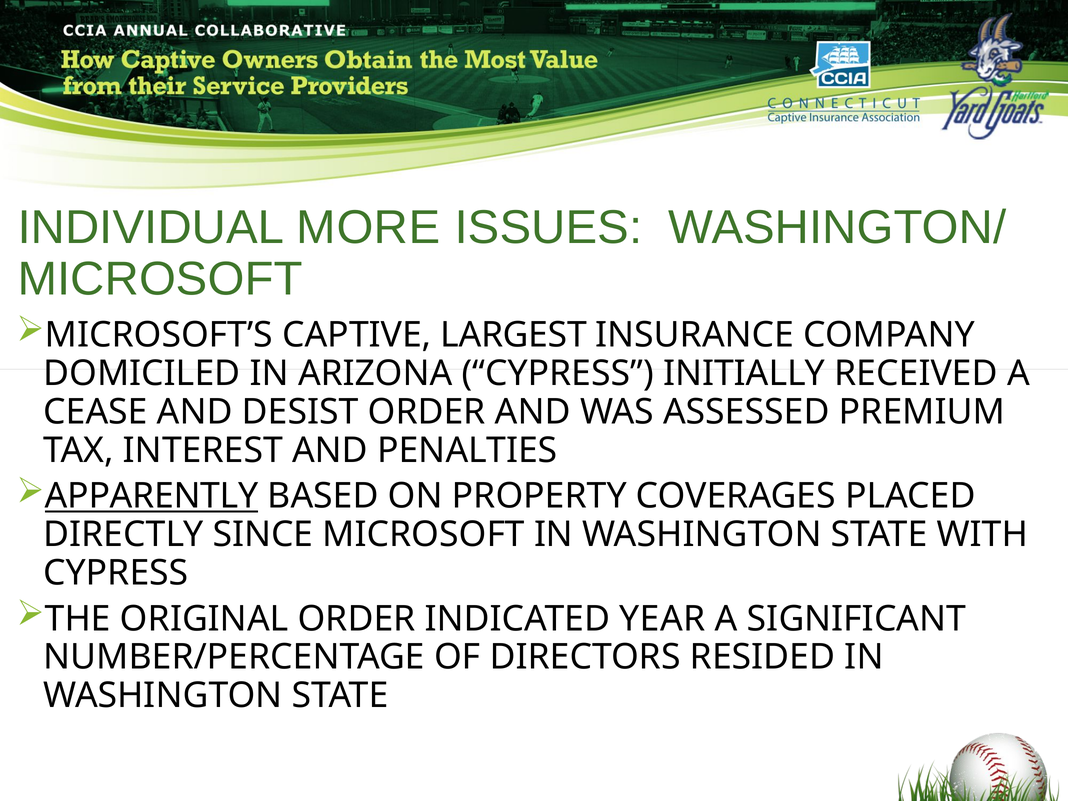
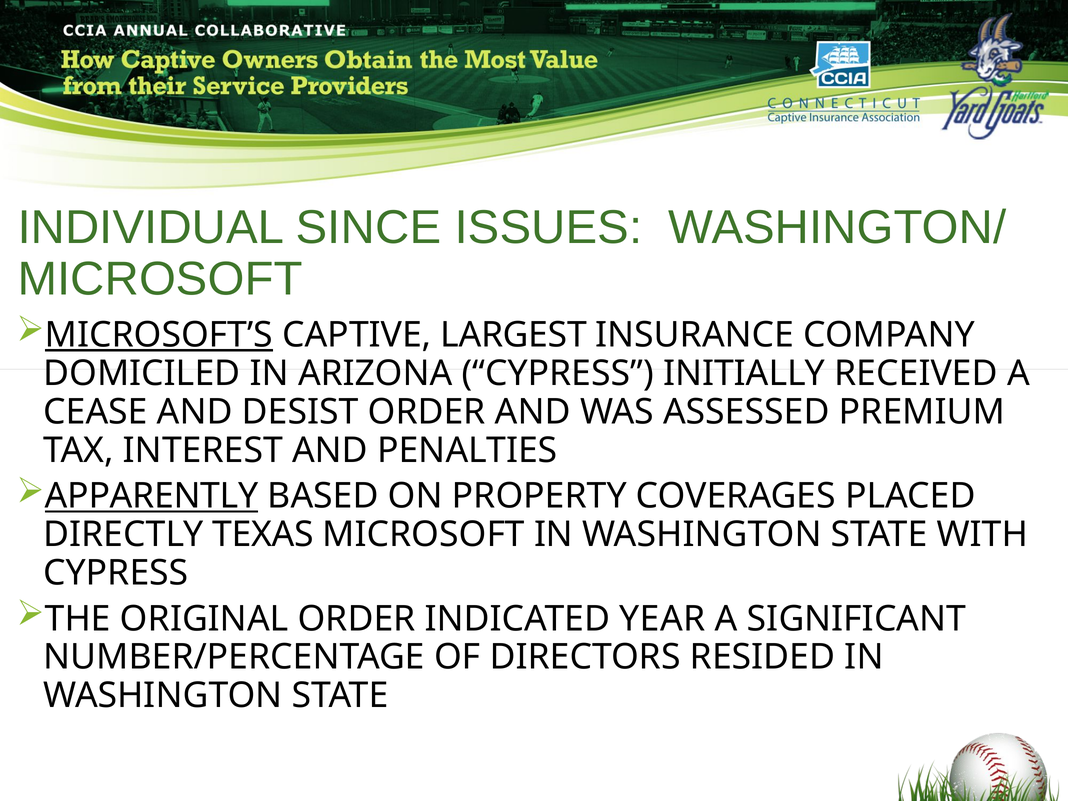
MORE: MORE -> SINCE
MICROSOFT’S underline: none -> present
SINCE: SINCE -> TEXAS
